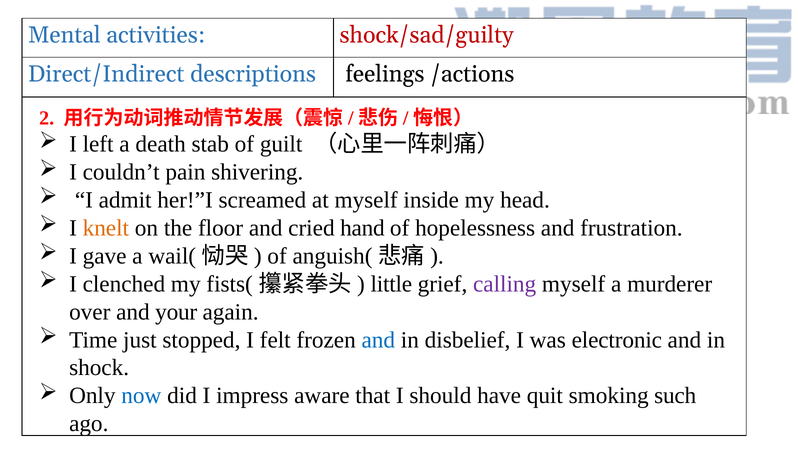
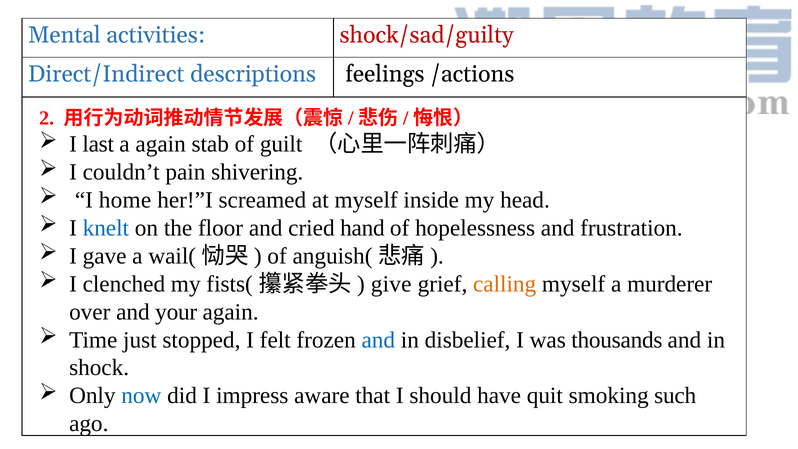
left: left -> last
a death: death -> again
admit: admit -> home
knelt colour: orange -> blue
little: little -> give
calling colour: purple -> orange
electronic: electronic -> thousands
